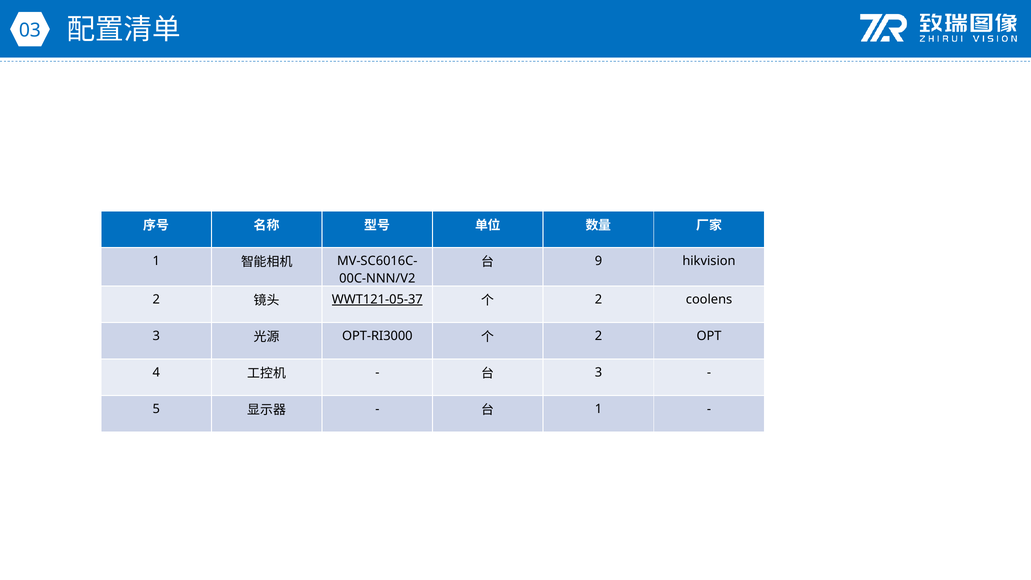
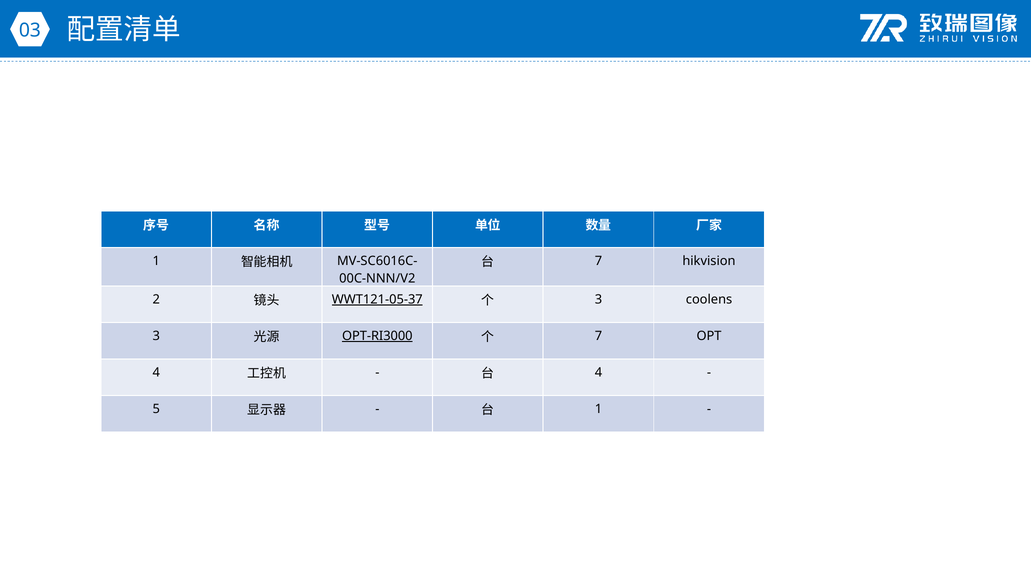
9 at (599, 261): 9 -> 7
2 at (599, 299): 2 -> 3
OPT-RI3000 underline: none -> present
2 at (599, 336): 2 -> 7
3 at (599, 372): 3 -> 4
